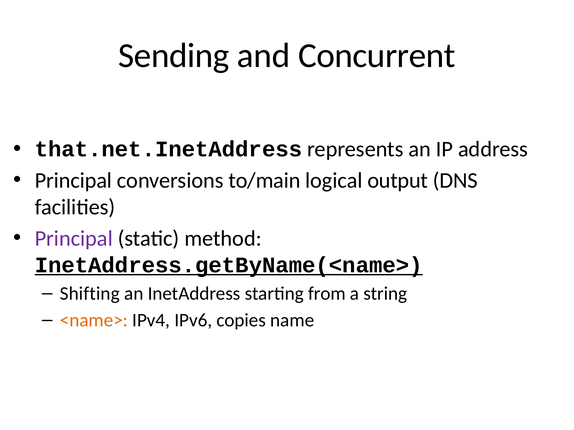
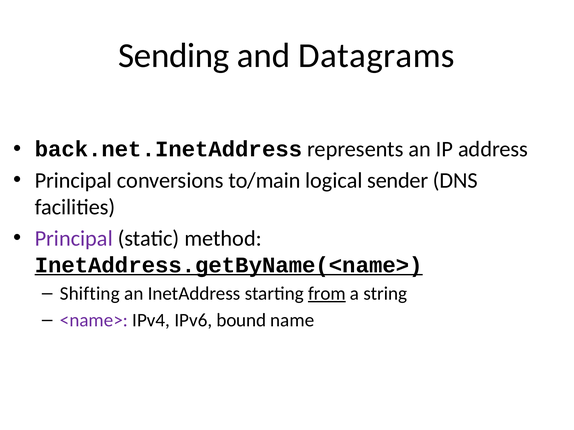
Concurrent: Concurrent -> Datagrams
that.net.InetAddress: that.net.InetAddress -> back.net.InetAddress
output: output -> sender
from underline: none -> present
<name> colour: orange -> purple
copies: copies -> bound
